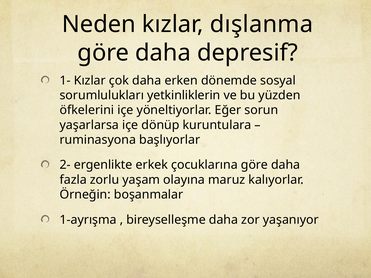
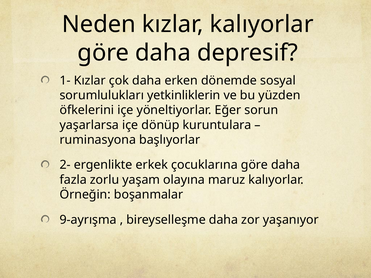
kızlar dışlanma: dışlanma -> kalıyorlar
1-ayrışma: 1-ayrışma -> 9-ayrışma
